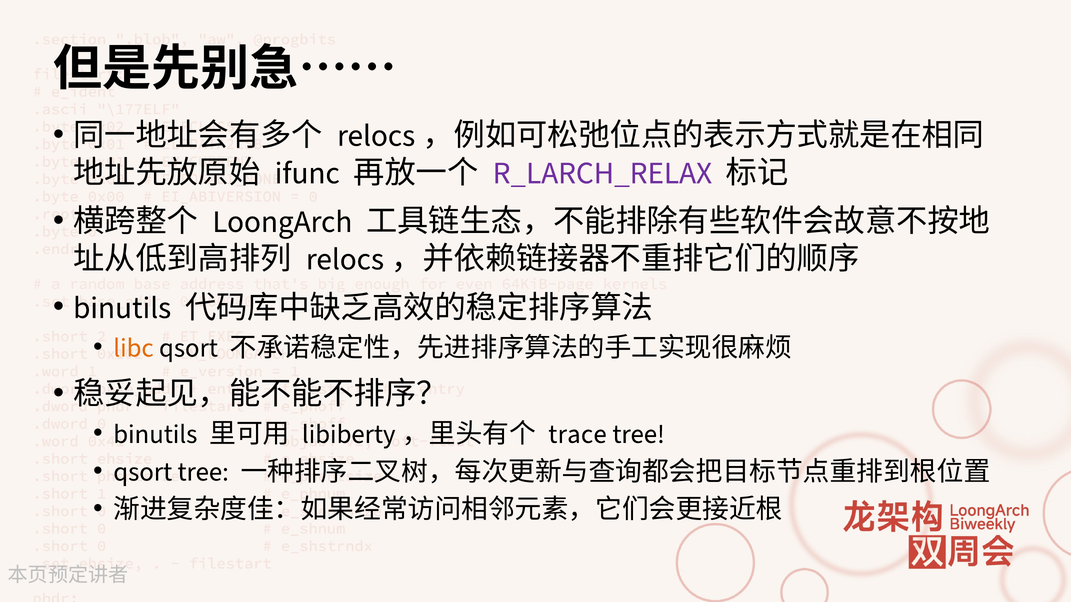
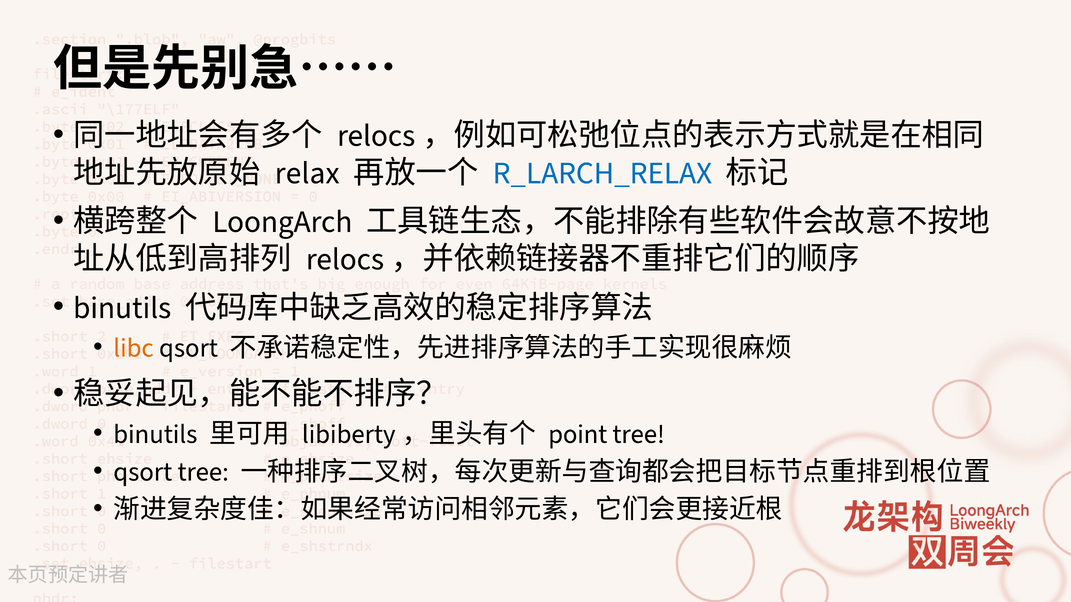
ifunc: ifunc -> relax
R_LARCH_RELAX colour: purple -> blue
trace: trace -> point
